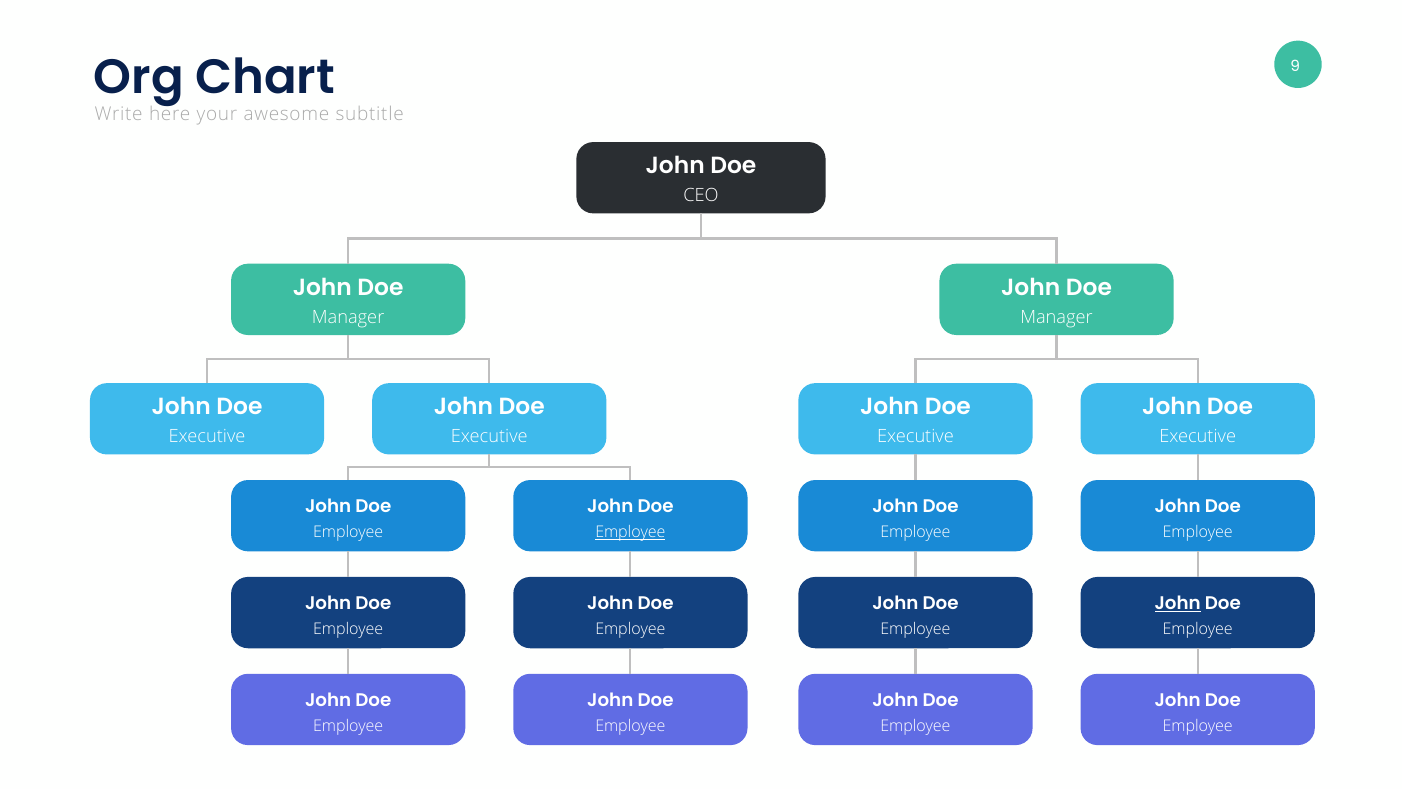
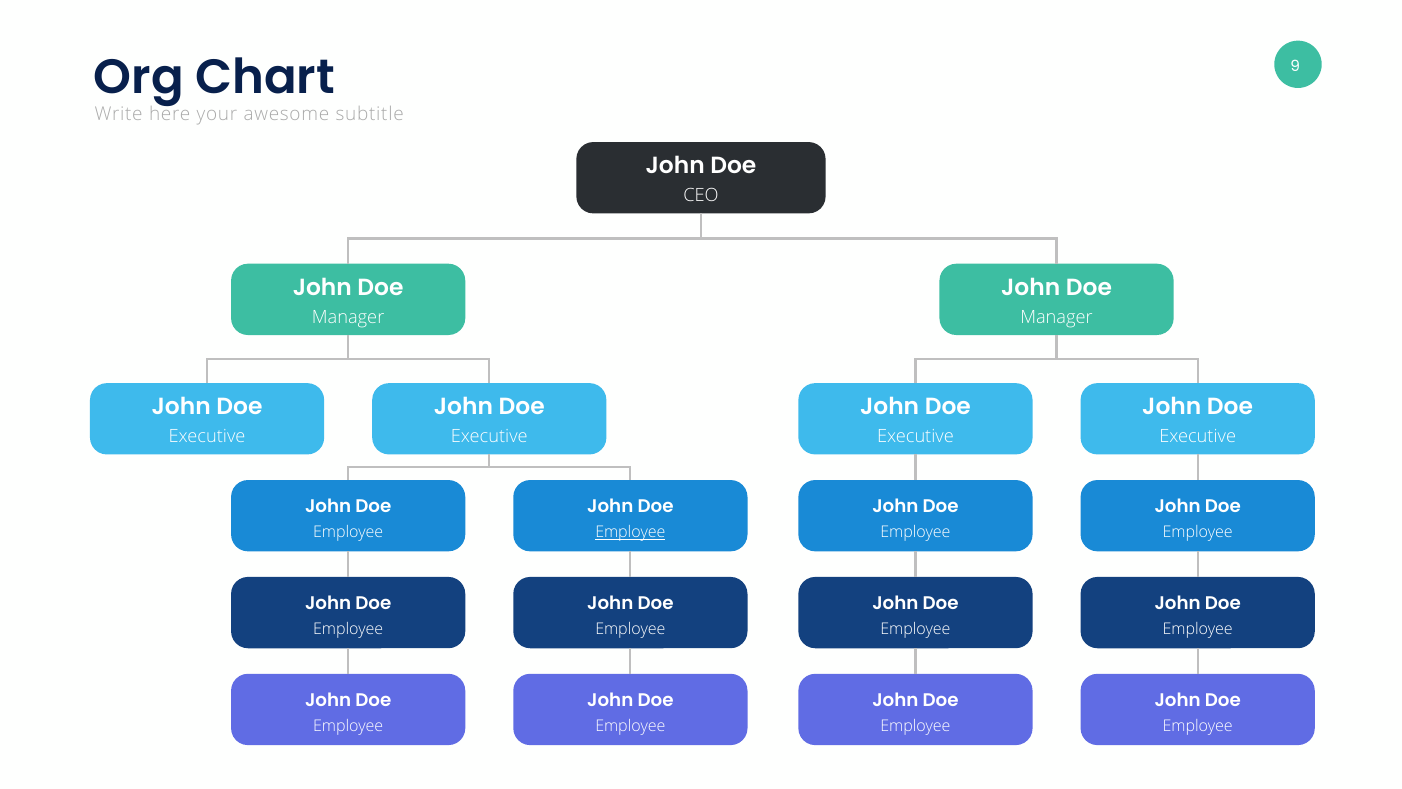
John at (1178, 603) underline: present -> none
